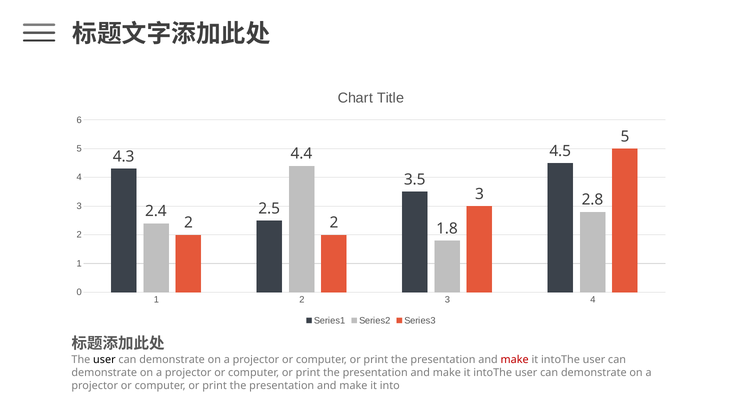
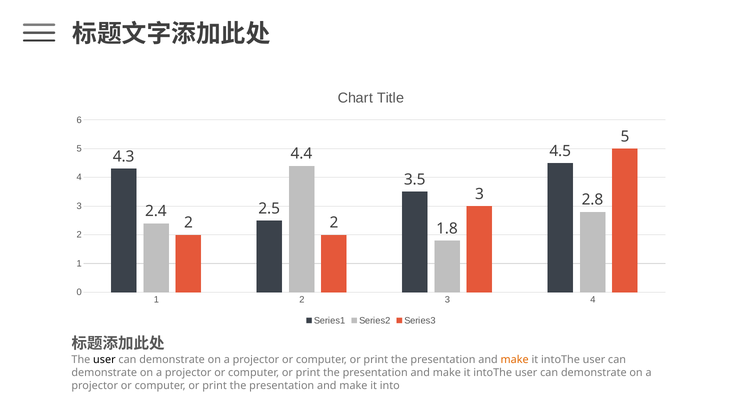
make at (515, 360) colour: red -> orange
